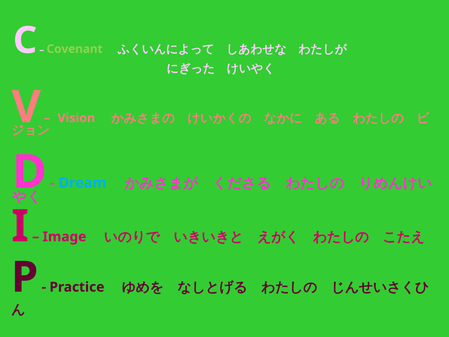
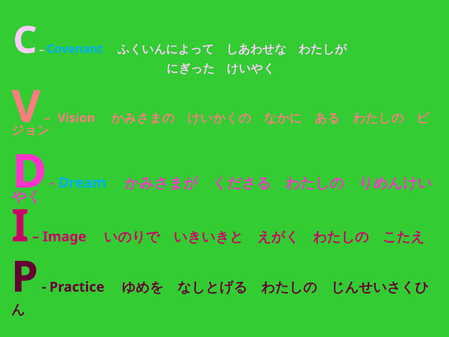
Covenant colour: light green -> light blue
